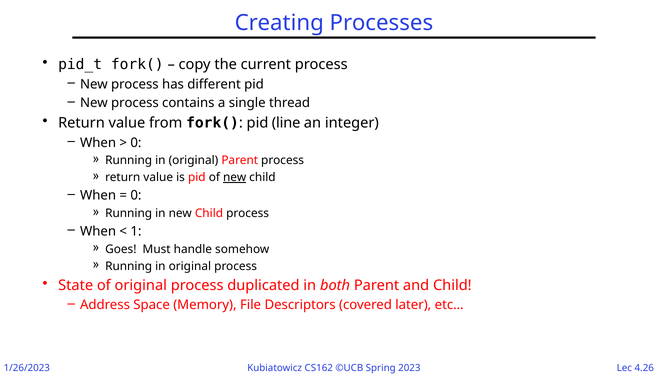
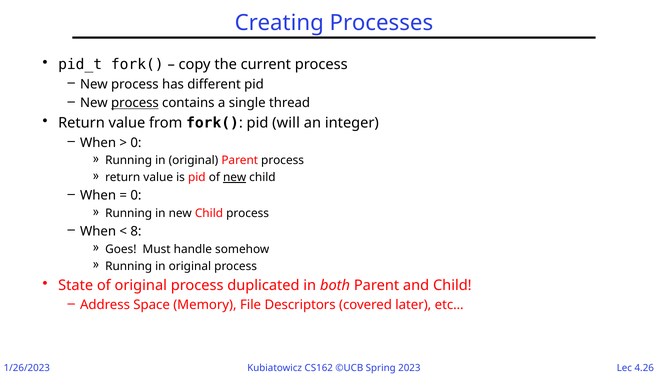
process at (135, 103) underline: none -> present
line: line -> will
1: 1 -> 8
